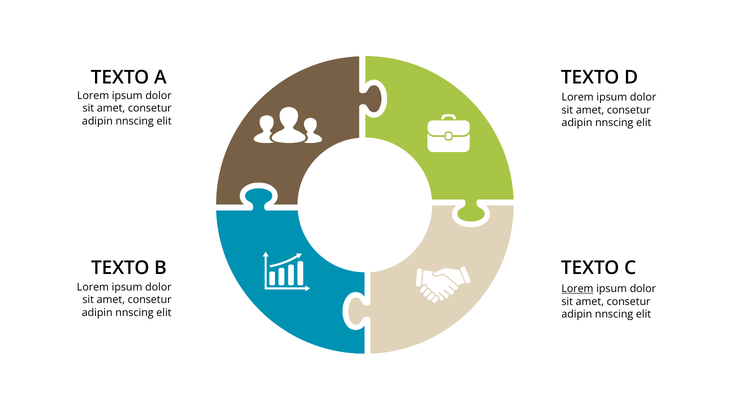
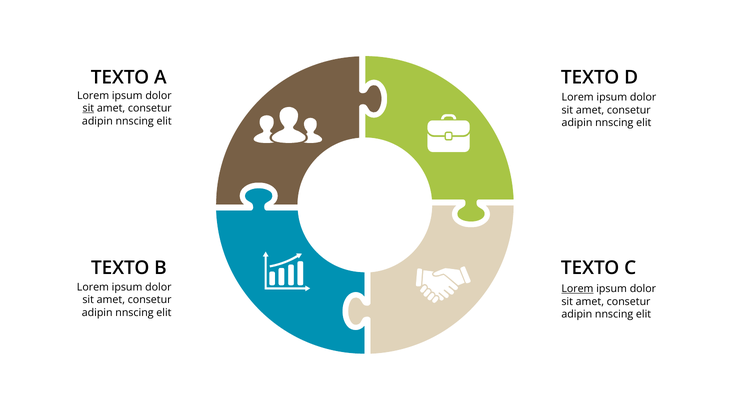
sit at (88, 108) underline: none -> present
